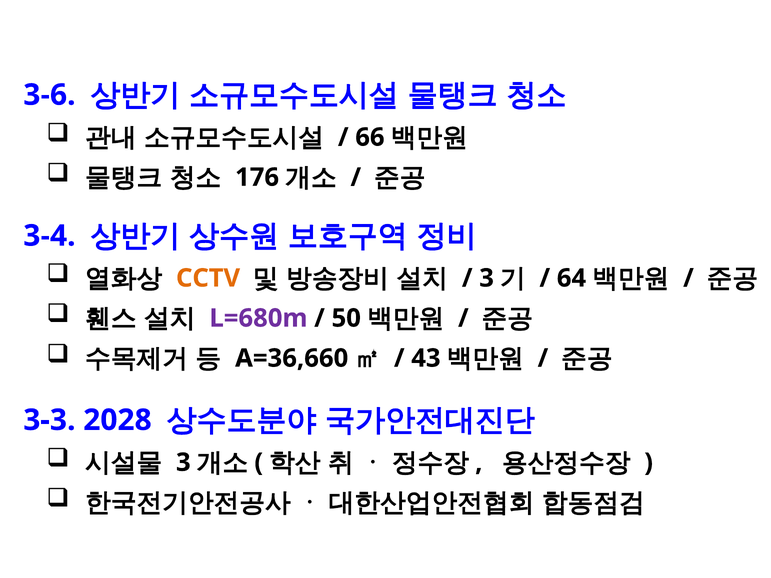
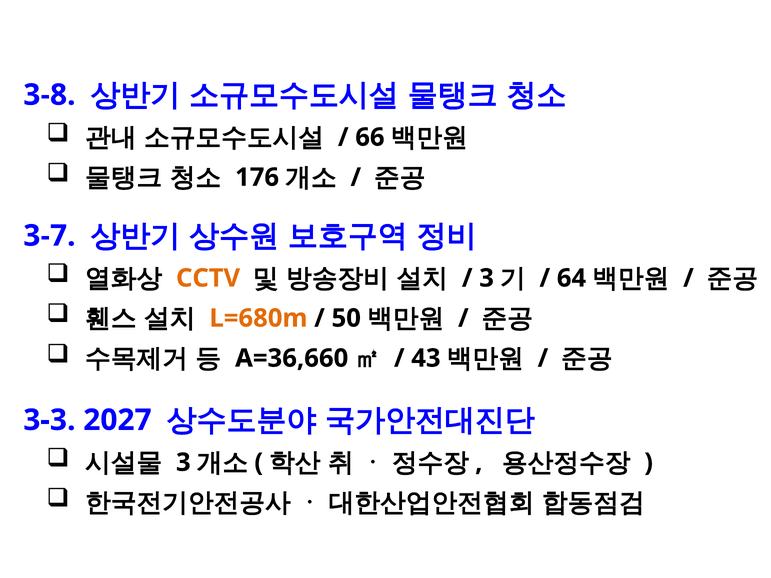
3-6: 3-6 -> 3-8
3-4: 3-4 -> 3-7
L=680m colour: purple -> orange
2028: 2028 -> 2027
